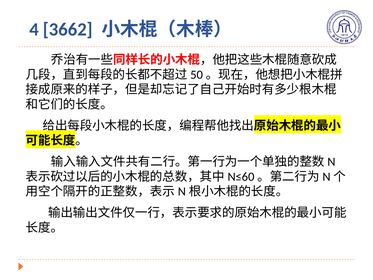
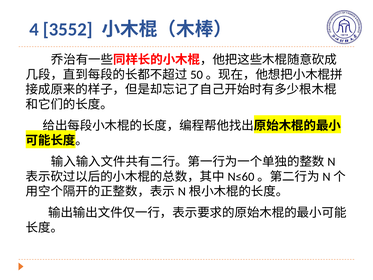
3662: 3662 -> 3552
